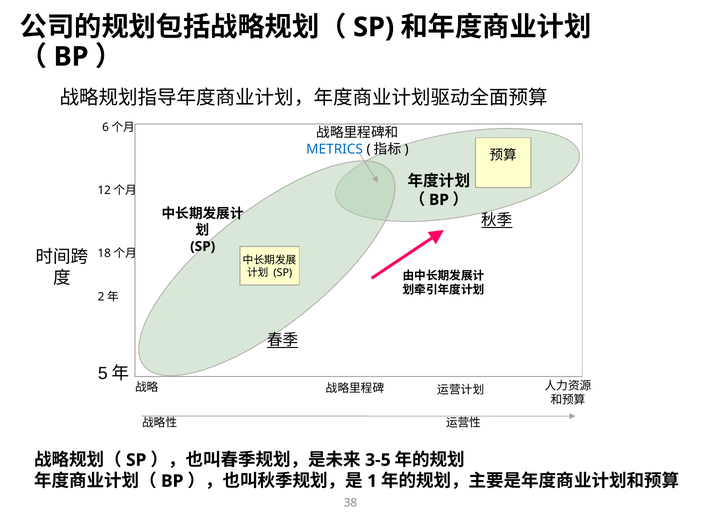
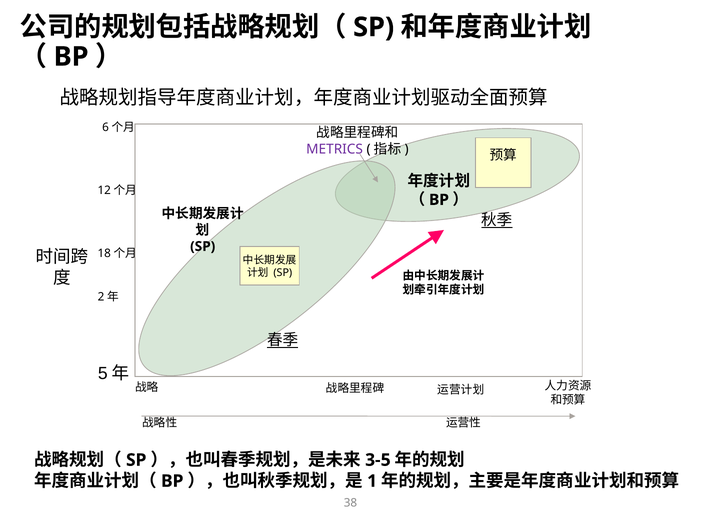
METRICS colour: blue -> purple
